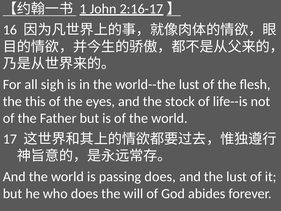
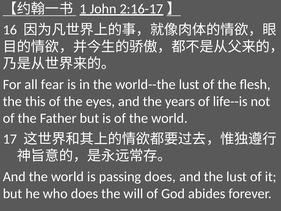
sigh: sigh -> fear
stock: stock -> years
